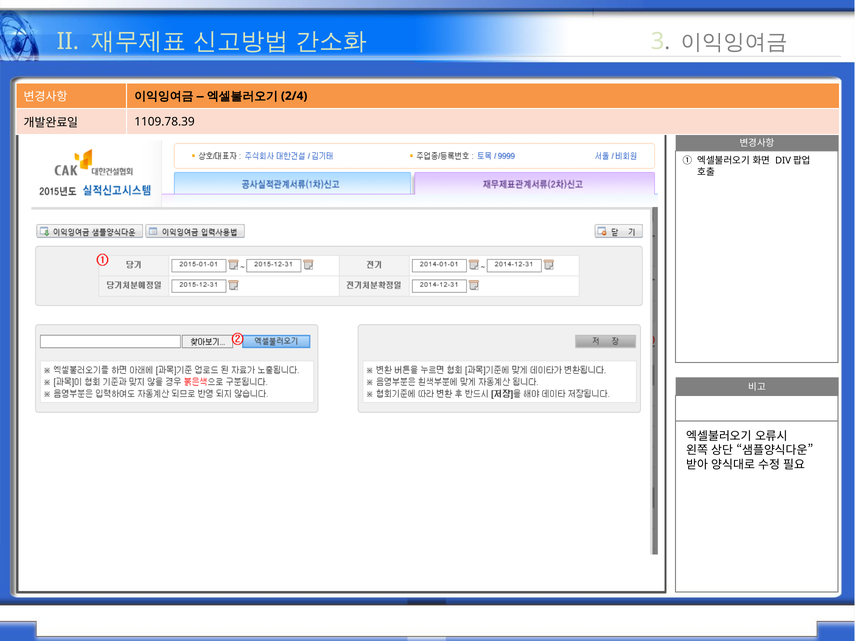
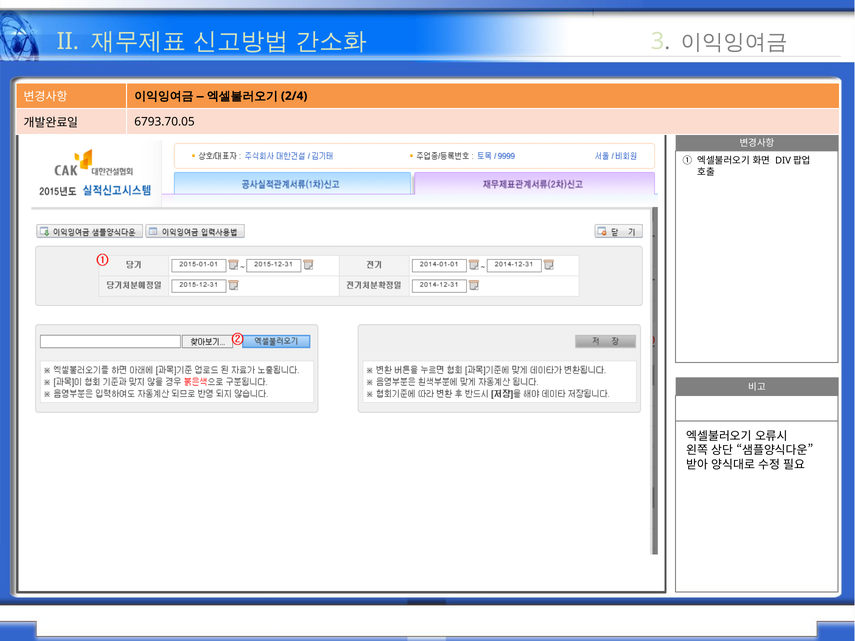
1109.78.39: 1109.78.39 -> 6793.70.05
